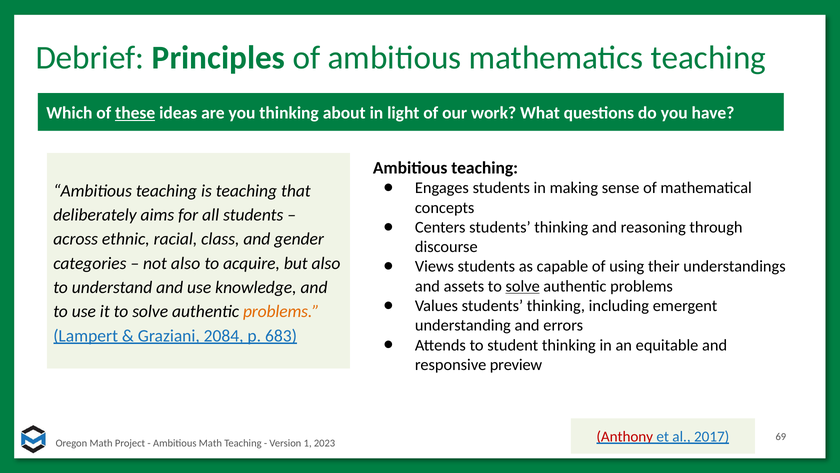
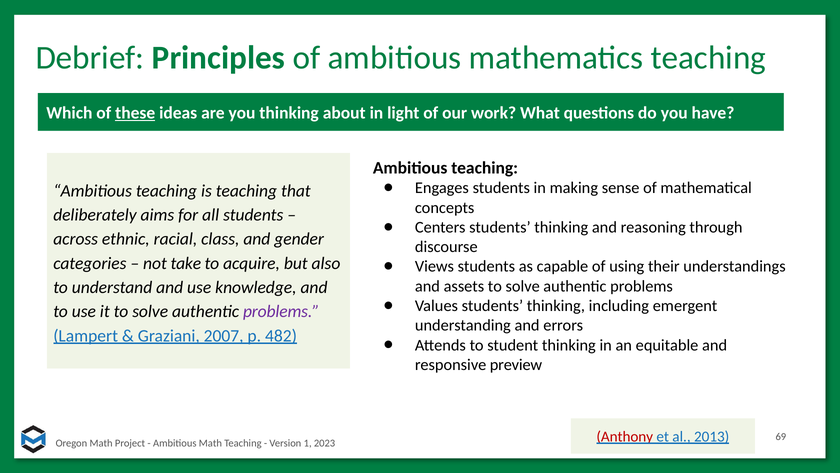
not also: also -> take
solve at (523, 286) underline: present -> none
problems at (281, 311) colour: orange -> purple
2084: 2084 -> 2007
683: 683 -> 482
2017: 2017 -> 2013
